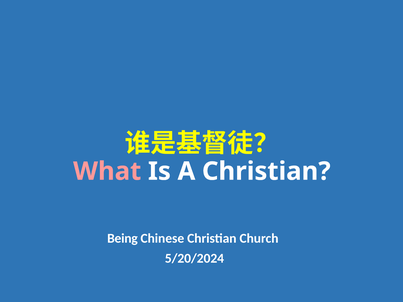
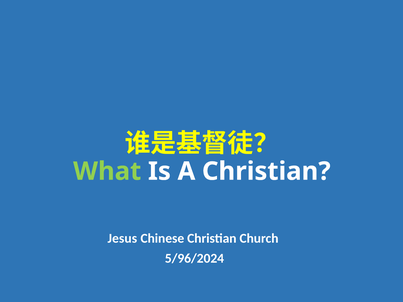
What colour: pink -> light green
Being: Being -> Jesus
5/20/2024: 5/20/2024 -> 5/96/2024
